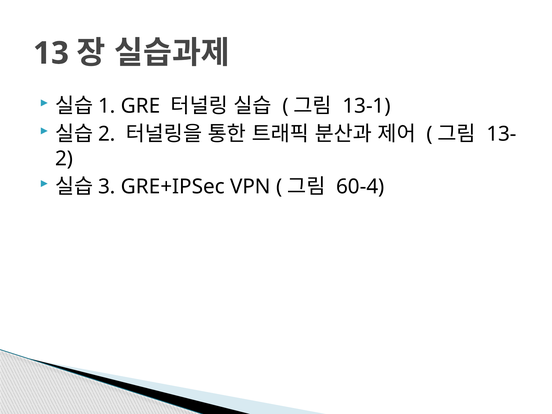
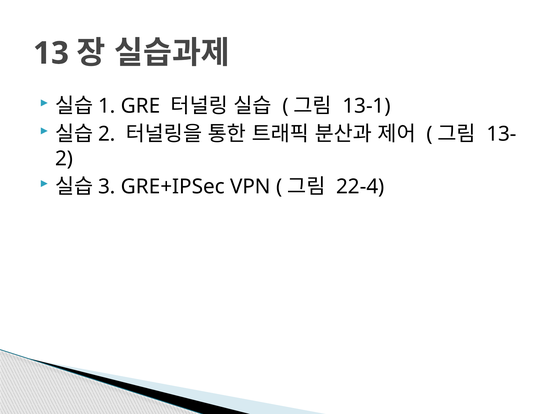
60-4: 60-4 -> 22-4
